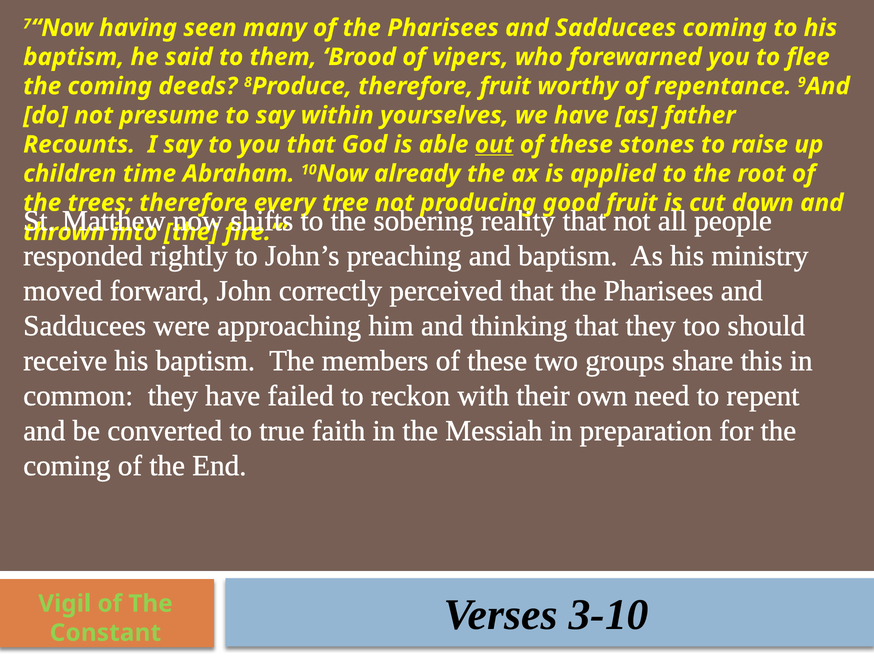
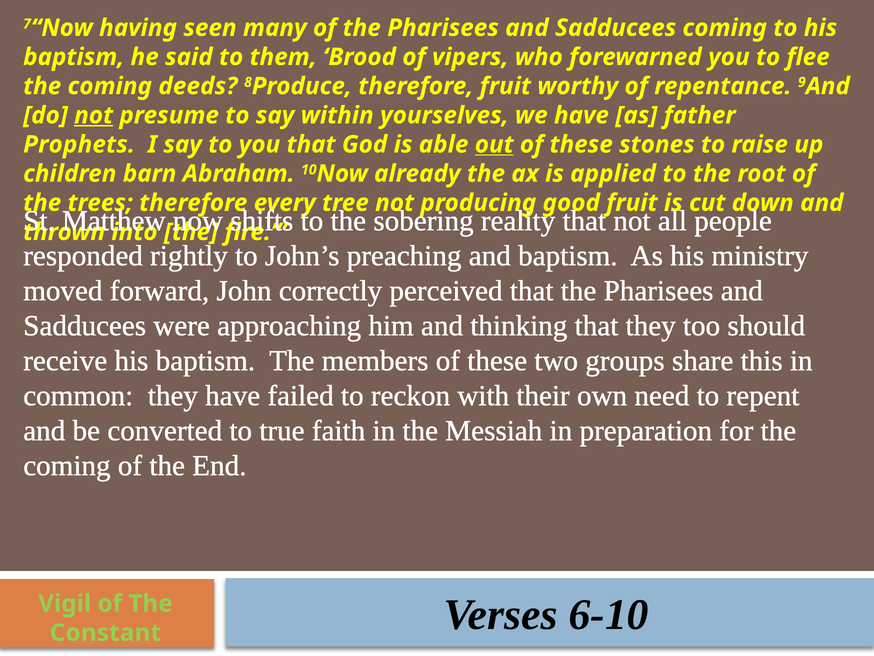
not at (94, 115) underline: none -> present
Recounts: Recounts -> Prophets
time: time -> barn
3-10: 3-10 -> 6-10
